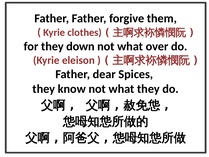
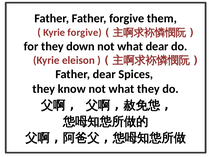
Kyrie clothes: clothes -> forgive
what over: over -> dear
